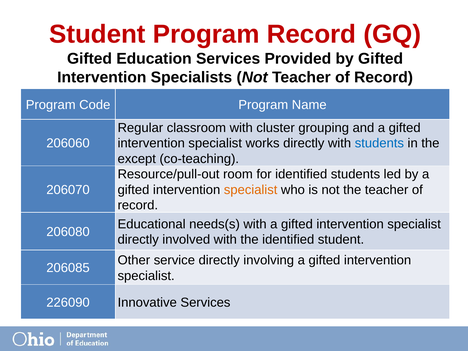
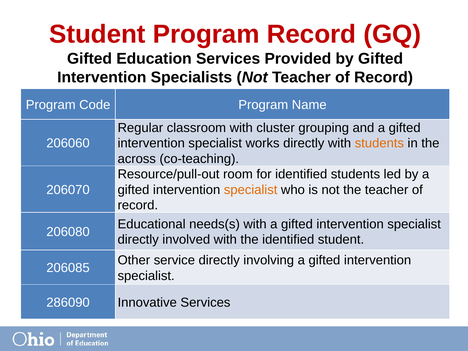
students at (379, 143) colour: blue -> orange
except: except -> across
226090: 226090 -> 286090
